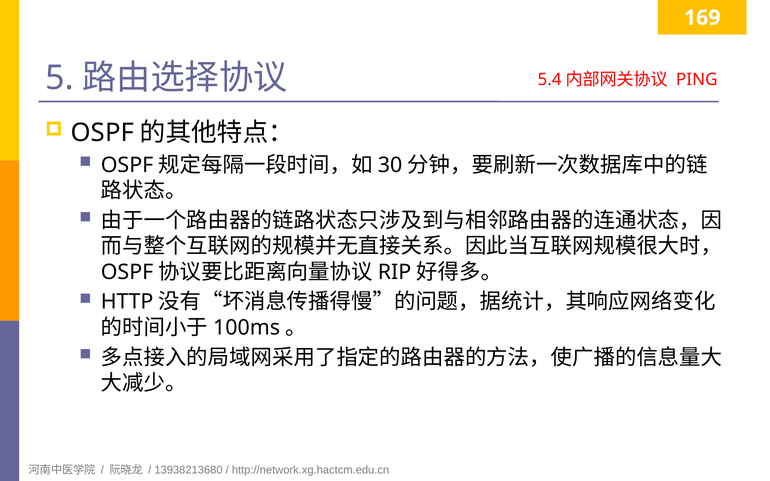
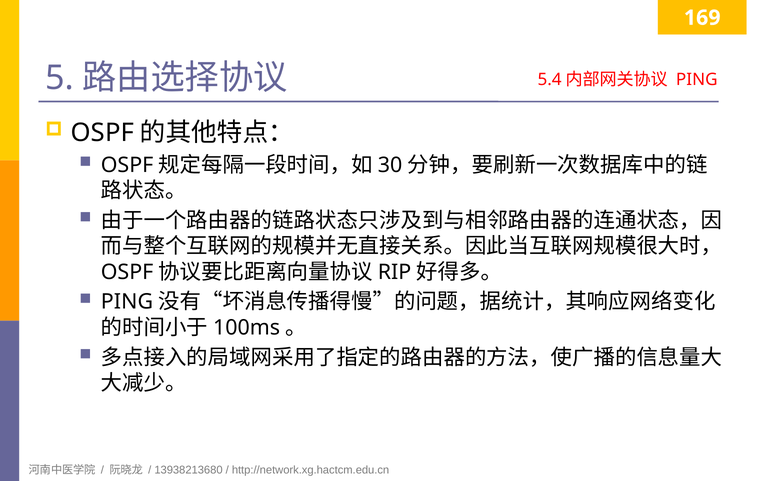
HTTP at (127, 302): HTTP -> PING
